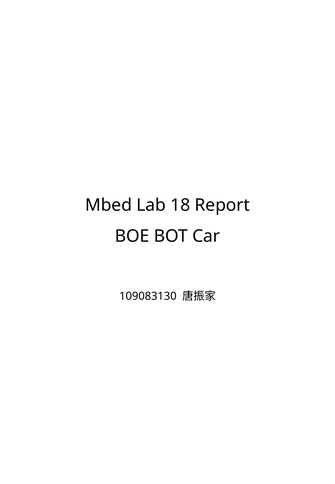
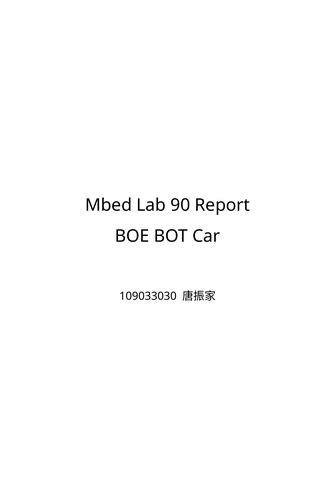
18: 18 -> 90
109083130: 109083130 -> 109033030
